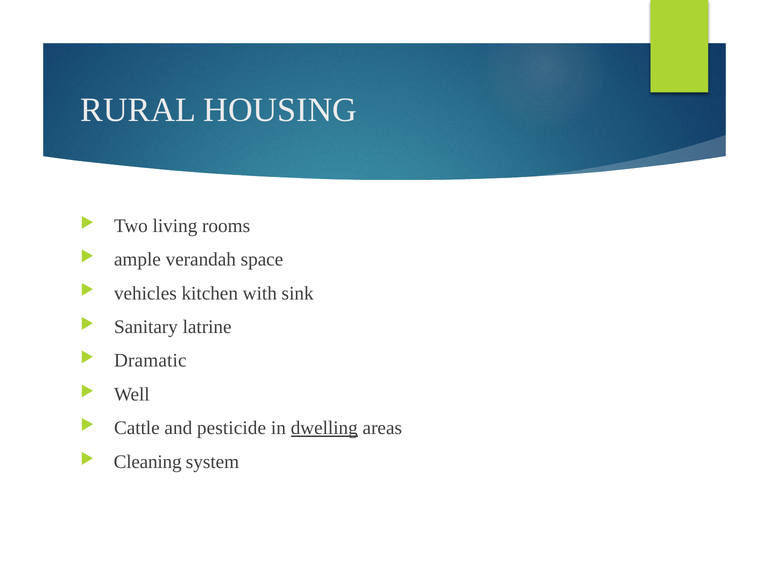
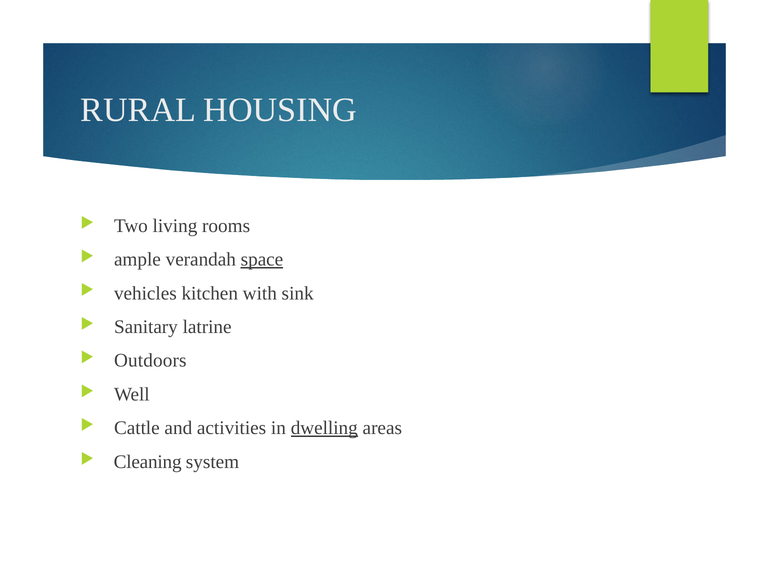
space underline: none -> present
Dramatic: Dramatic -> Outdoors
pesticide: pesticide -> activities
